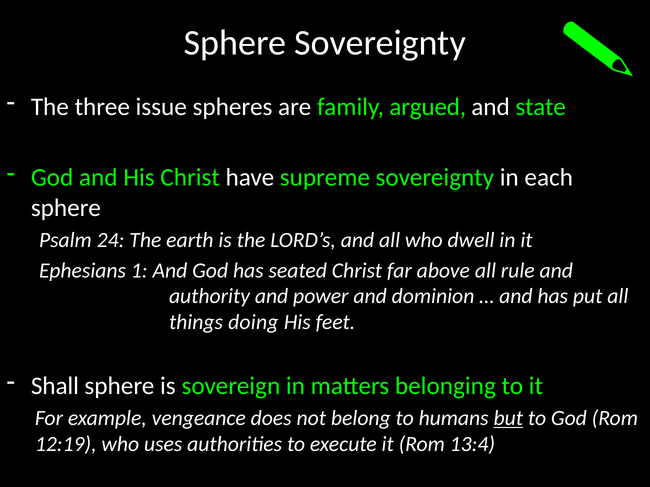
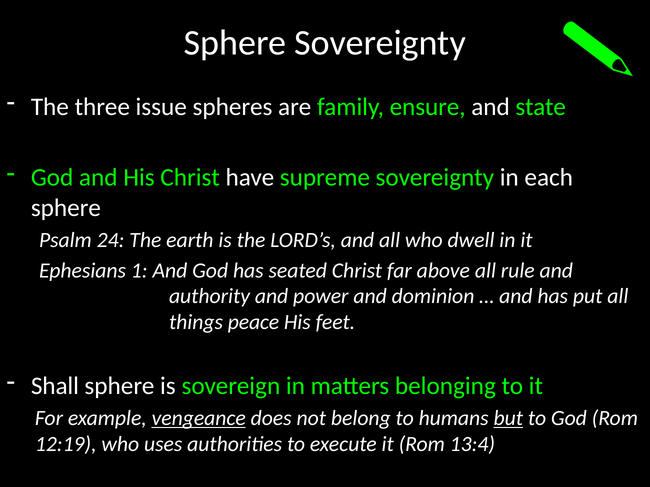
argued: argued -> ensure
doing: doing -> peace
vengeance underline: none -> present
